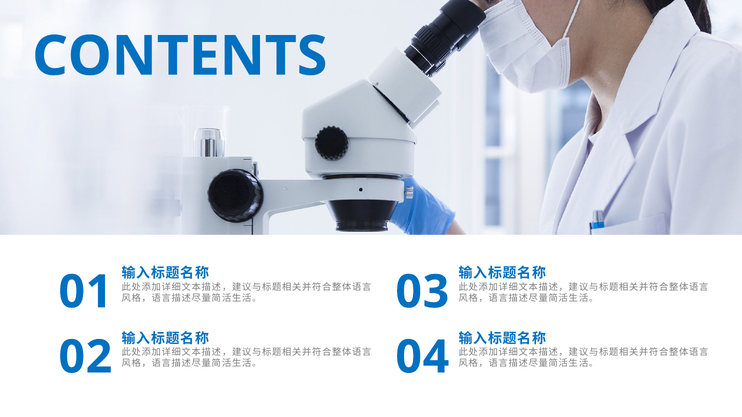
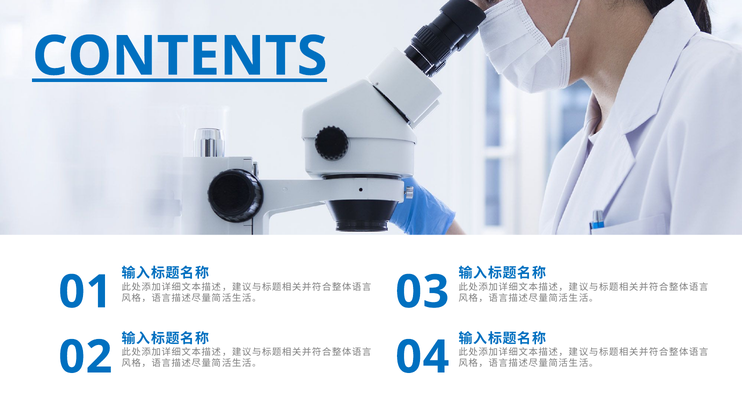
CONTENTS underline: none -> present
